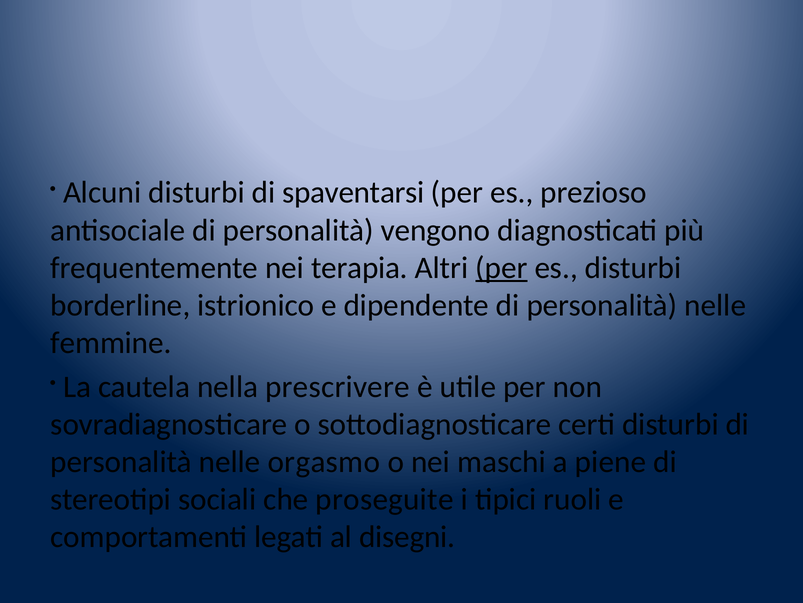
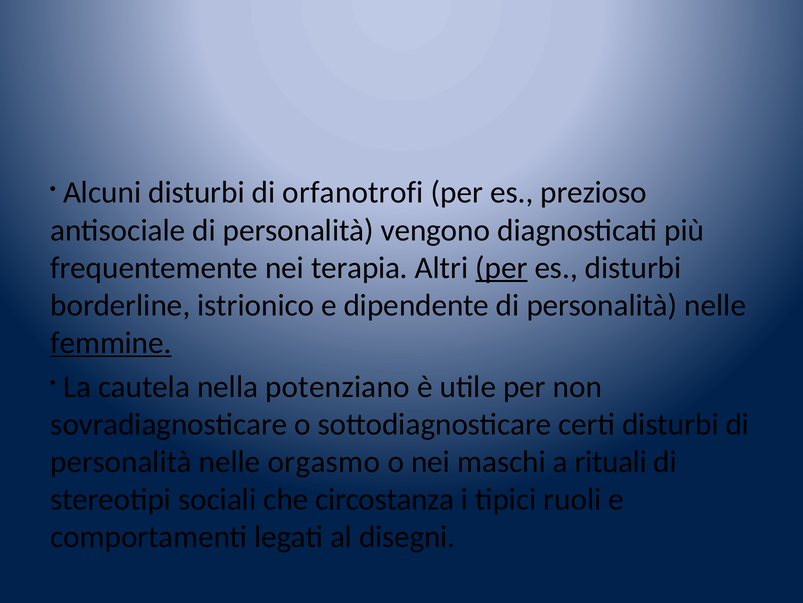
spaventarsi: spaventarsi -> orfanotrofi
femmine underline: none -> present
prescrivere: prescrivere -> potenziano
piene: piene -> rituali
proseguite: proseguite -> circostanza
